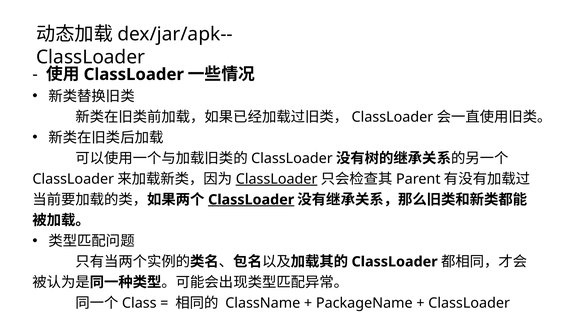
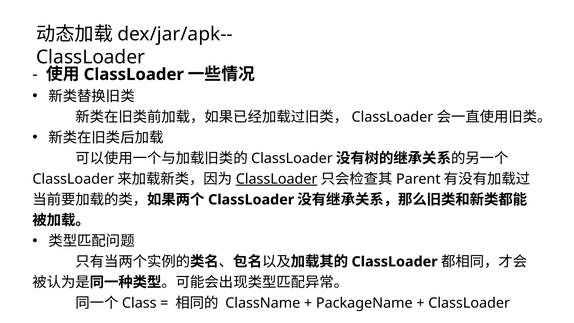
ClassLoader at (251, 200) underline: present -> none
